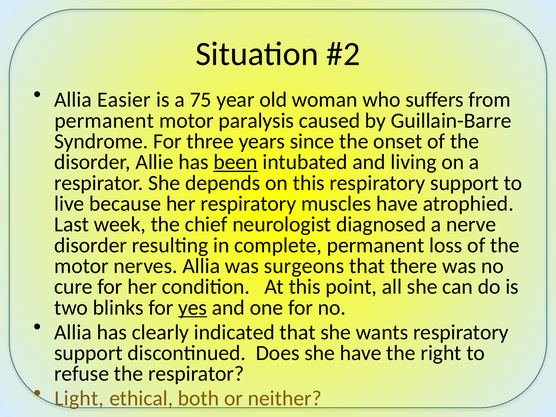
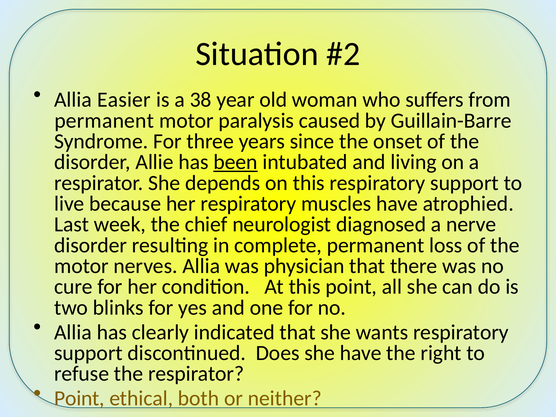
75: 75 -> 38
surgeons: surgeons -> physician
yes underline: present -> none
Light at (79, 399): Light -> Point
